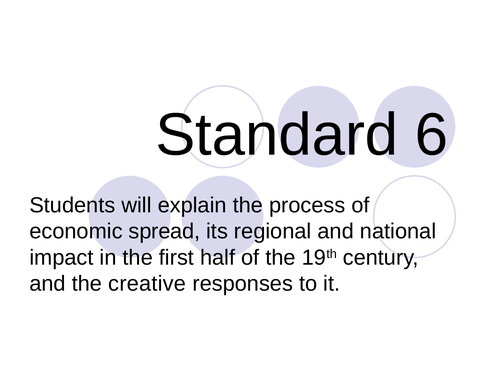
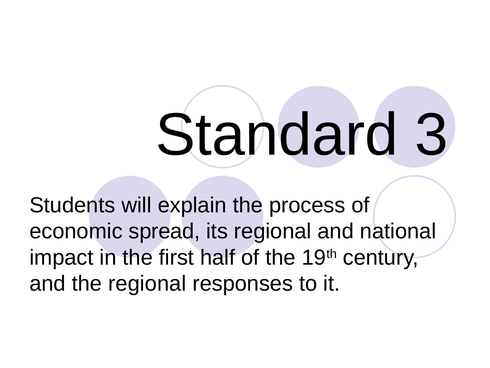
6: 6 -> 3
the creative: creative -> regional
